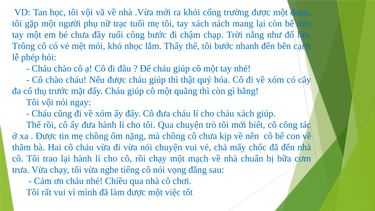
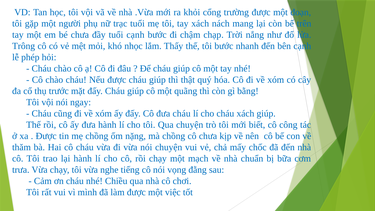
tuổi công: công -> cạnh
